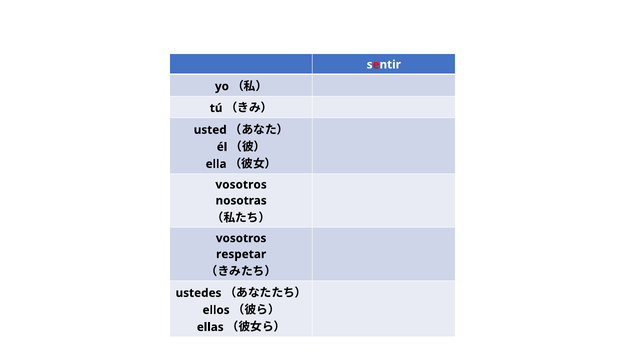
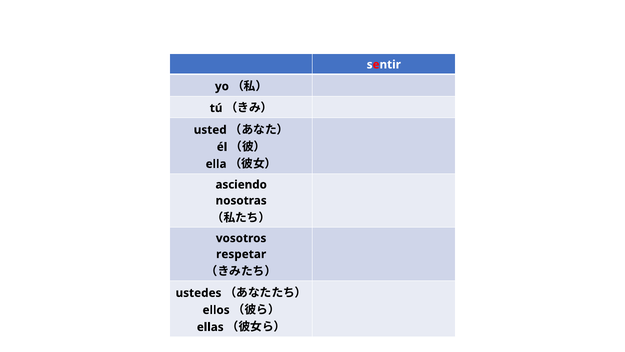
vosotros at (241, 184): vosotros -> asciendo
